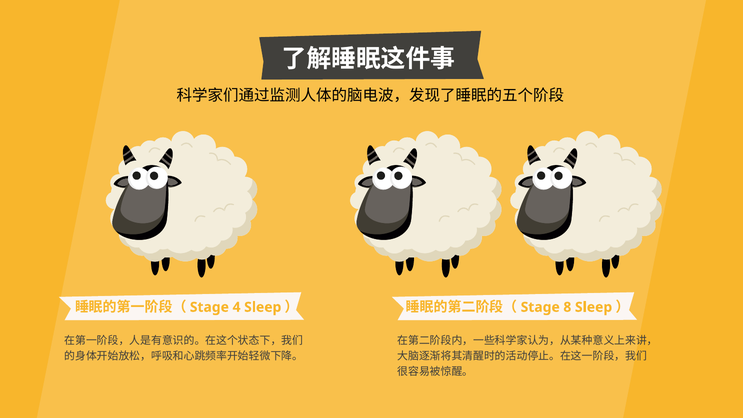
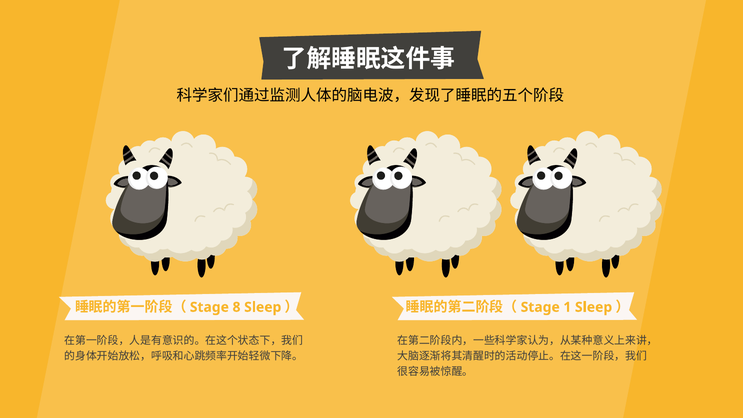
4: 4 -> 8
8: 8 -> 1
